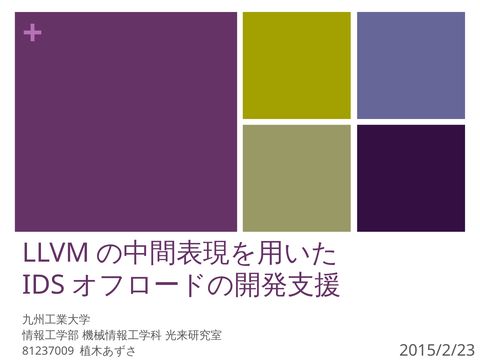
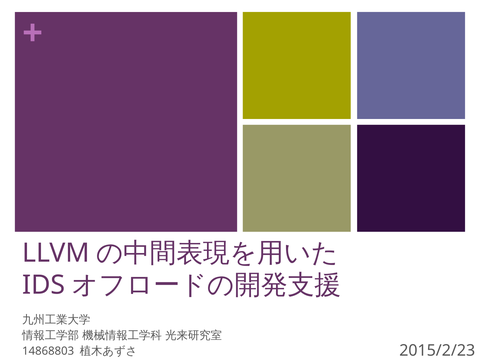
81237009: 81237009 -> 14868803
